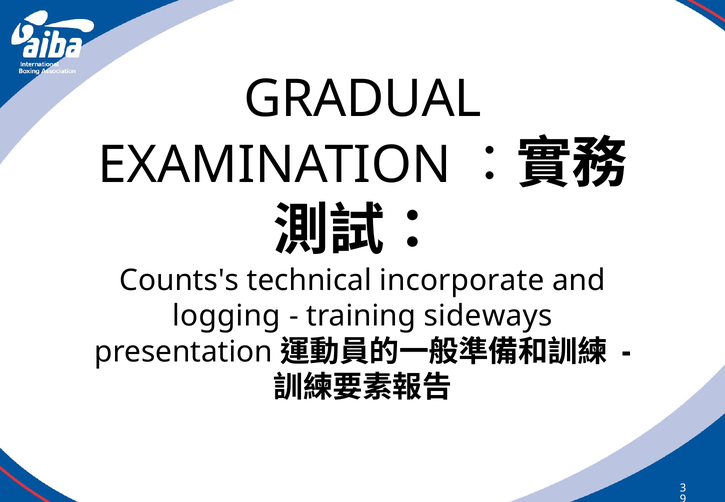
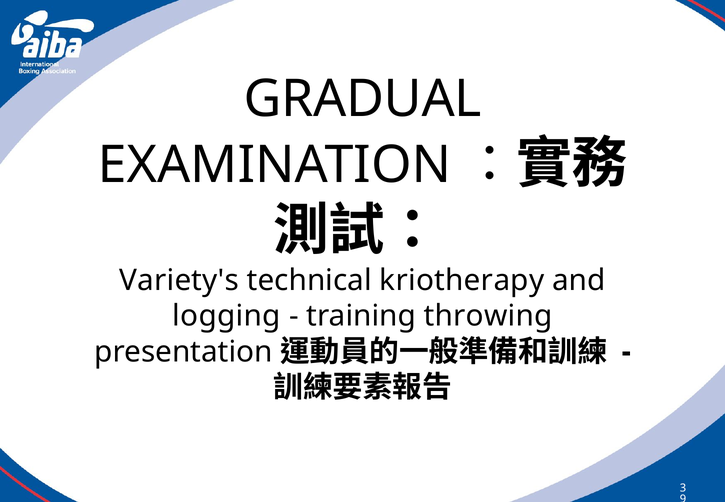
Counts's: Counts's -> Variety's
incorporate: incorporate -> kriotherapy
sideways: sideways -> throwing
